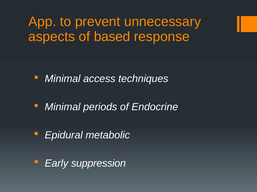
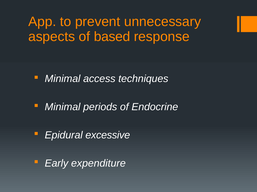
metabolic: metabolic -> excessive
suppression: suppression -> expenditure
